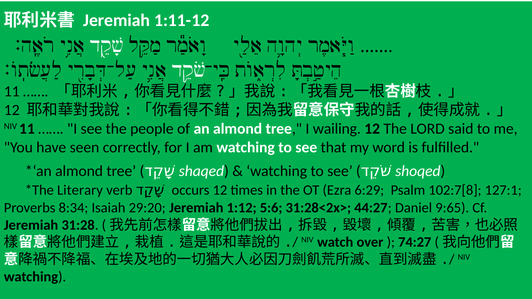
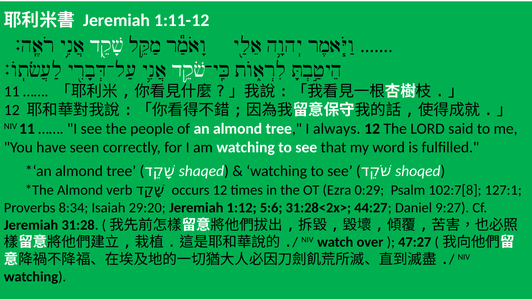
wailing: wailing -> always
Literary at (80, 190): Literary -> Almond
6:29: 6:29 -> 0:29
9:65: 9:65 -> 9:27
74:27: 74:27 -> 47:27
